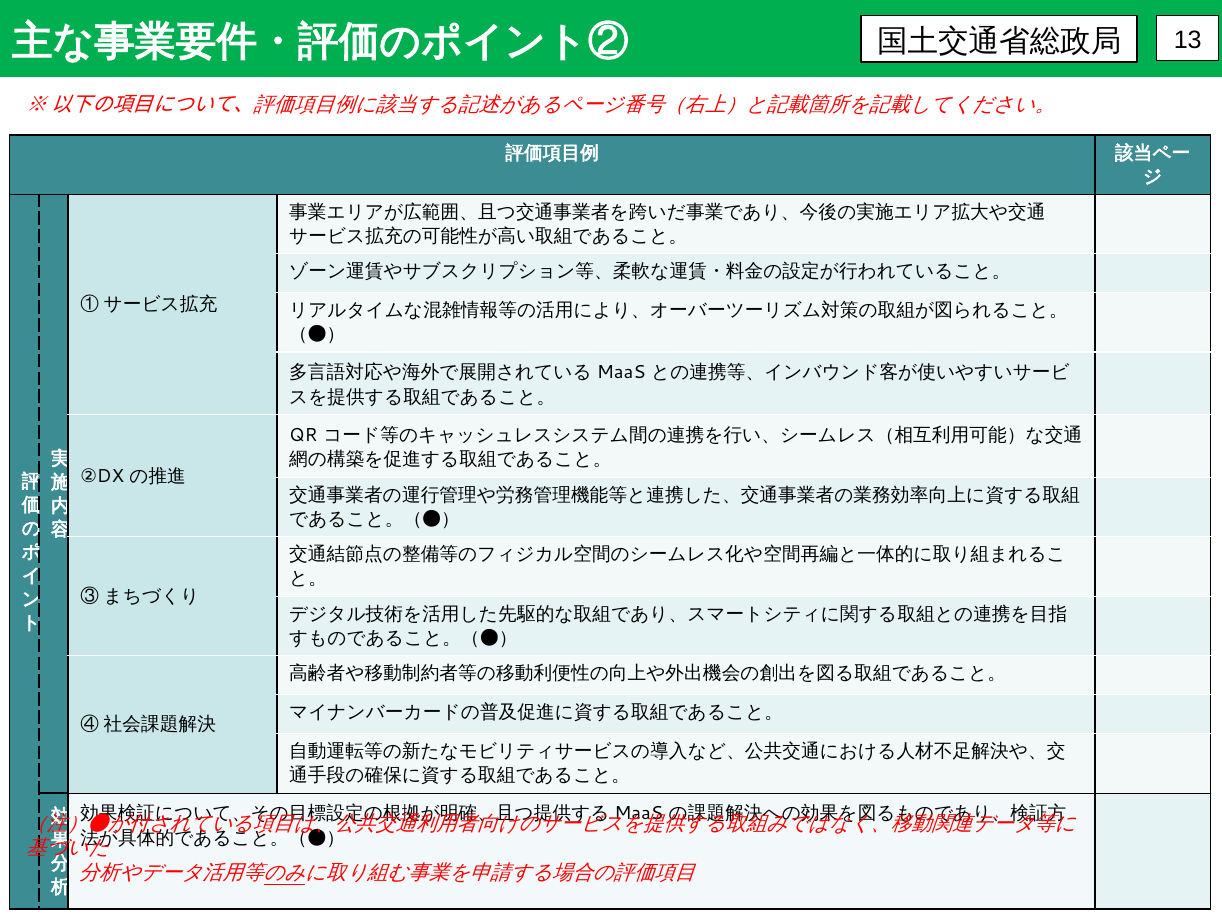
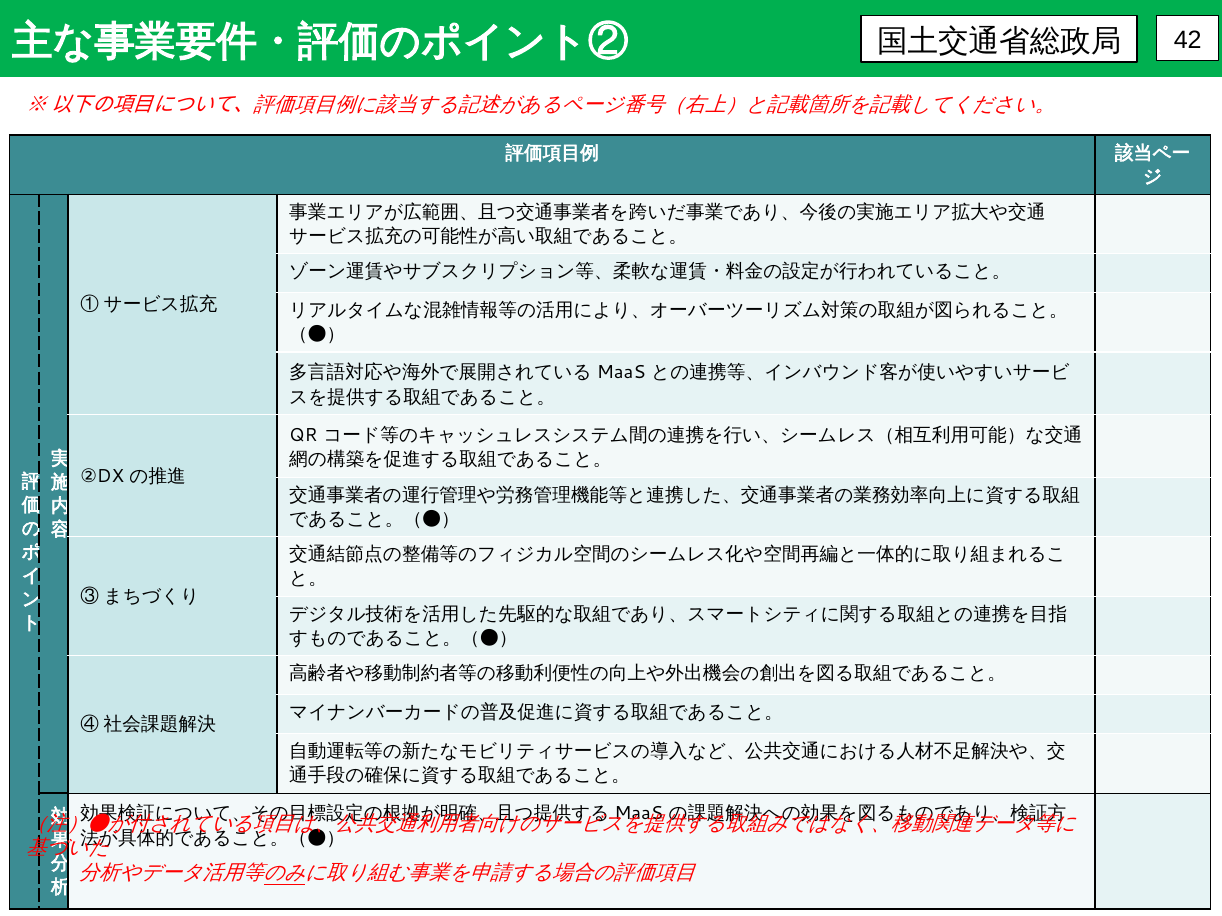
13: 13 -> 42
